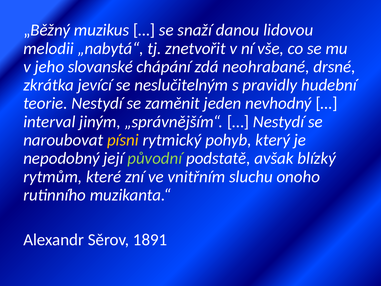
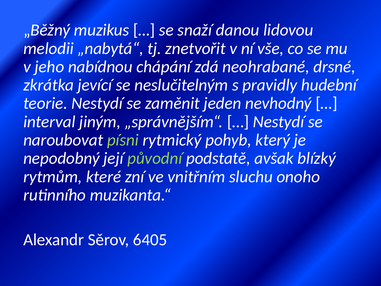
slovanské: slovanské -> nabídnou
písni colour: yellow -> light green
1891: 1891 -> 6405
